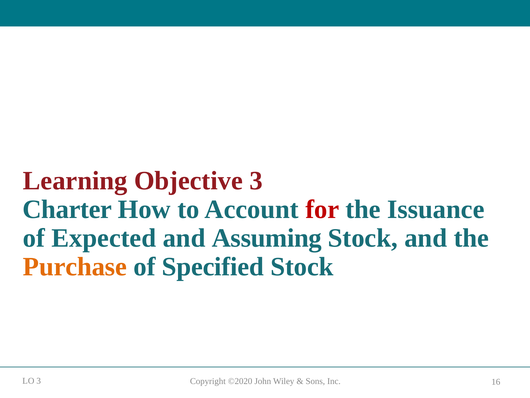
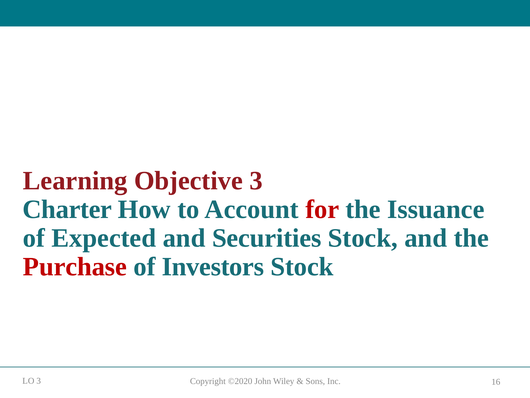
Assuming: Assuming -> Securities
Purchase colour: orange -> red
Specified: Specified -> Investors
